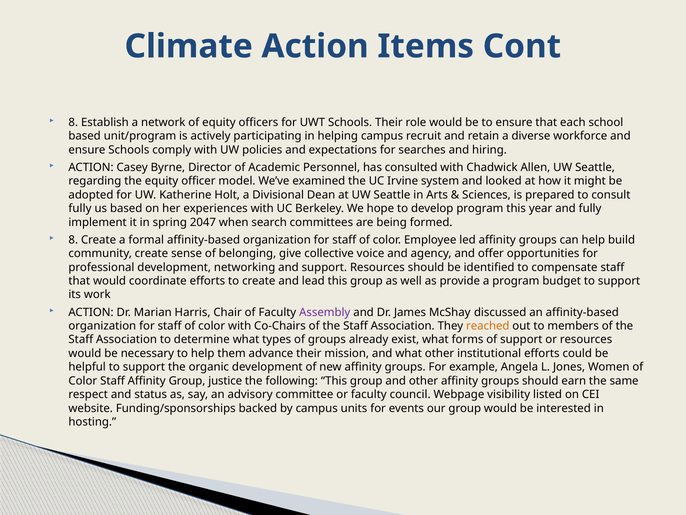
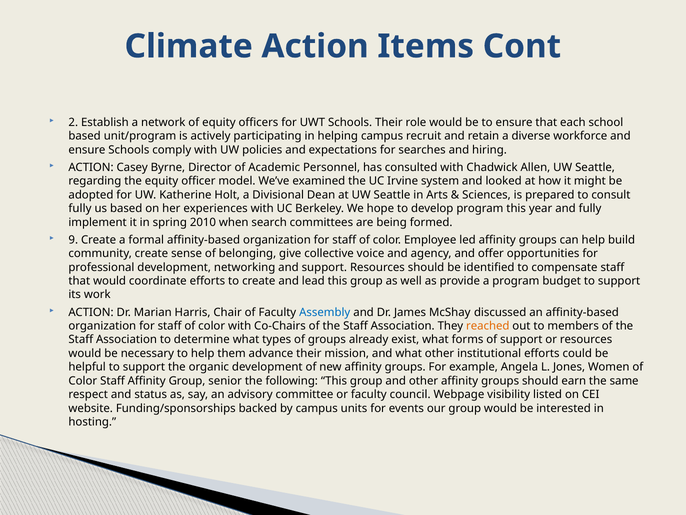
8 at (73, 122): 8 -> 2
2047: 2047 -> 2010
8 at (73, 240): 8 -> 9
Assembly colour: purple -> blue
justice: justice -> senior
